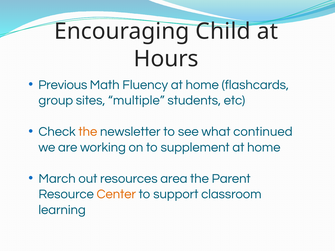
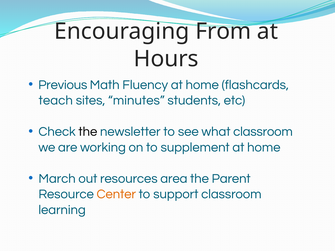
Child: Child -> From
group: group -> teach
multiple: multiple -> minutes
the at (88, 132) colour: orange -> black
what continued: continued -> classroom
